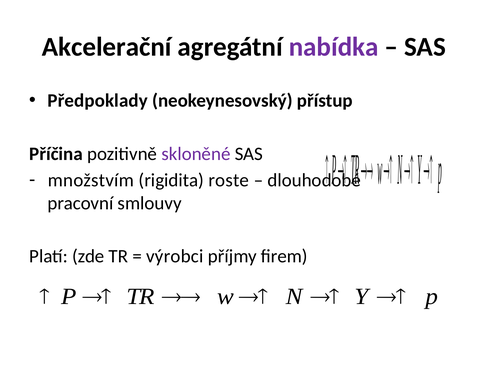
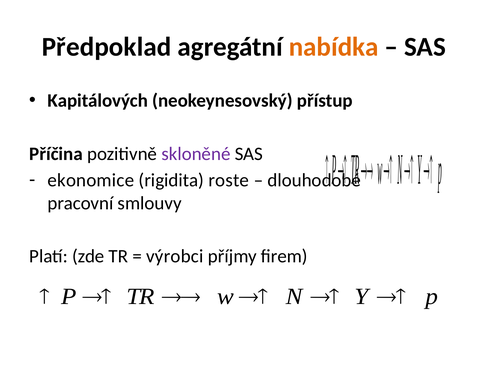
Akcelerační: Akcelerační -> Předpoklad
nabídka colour: purple -> orange
Předpoklady: Předpoklady -> Kapitálových
množstvím: množstvím -> ekonomice
